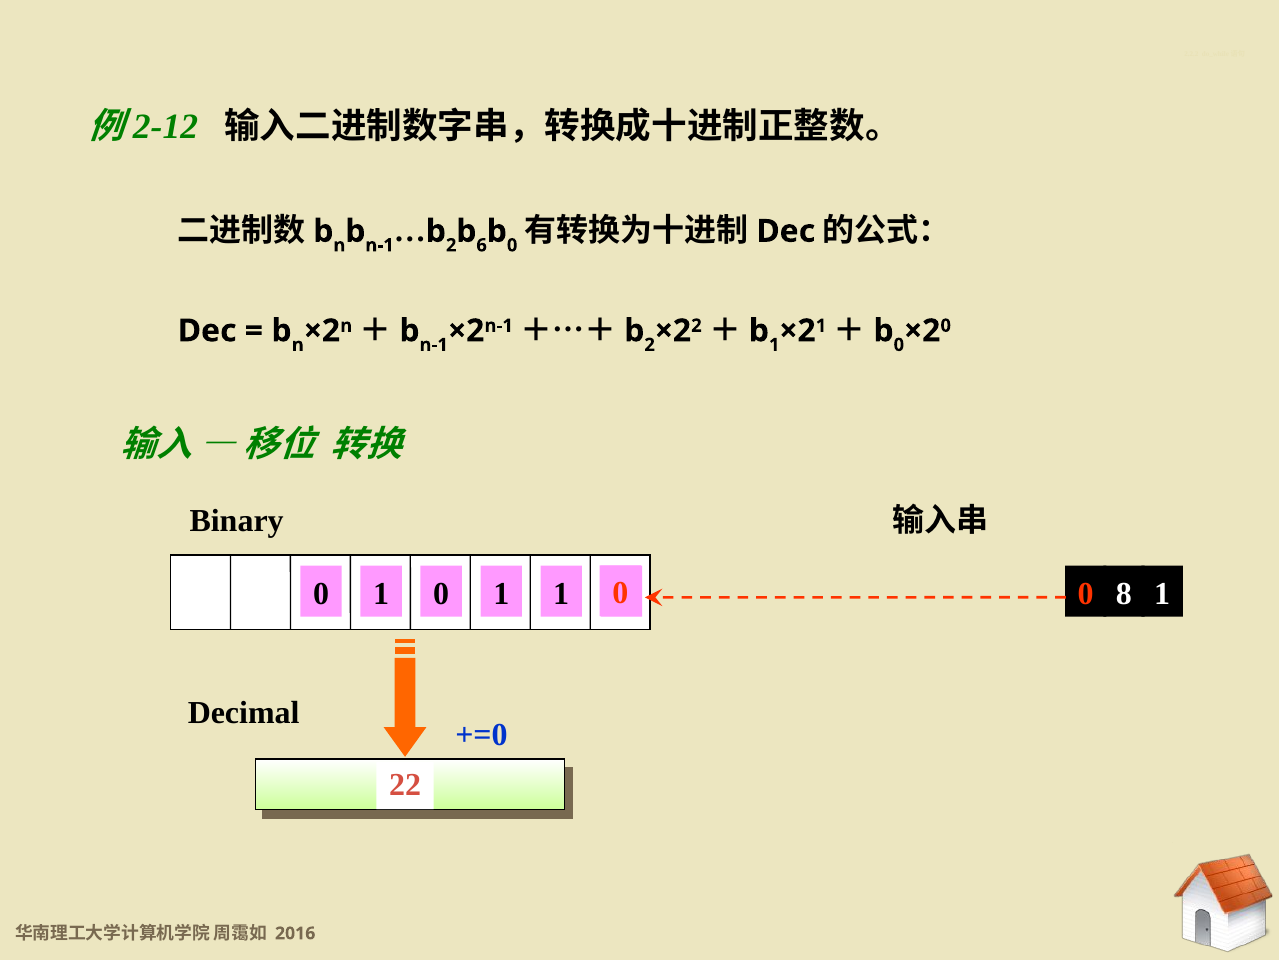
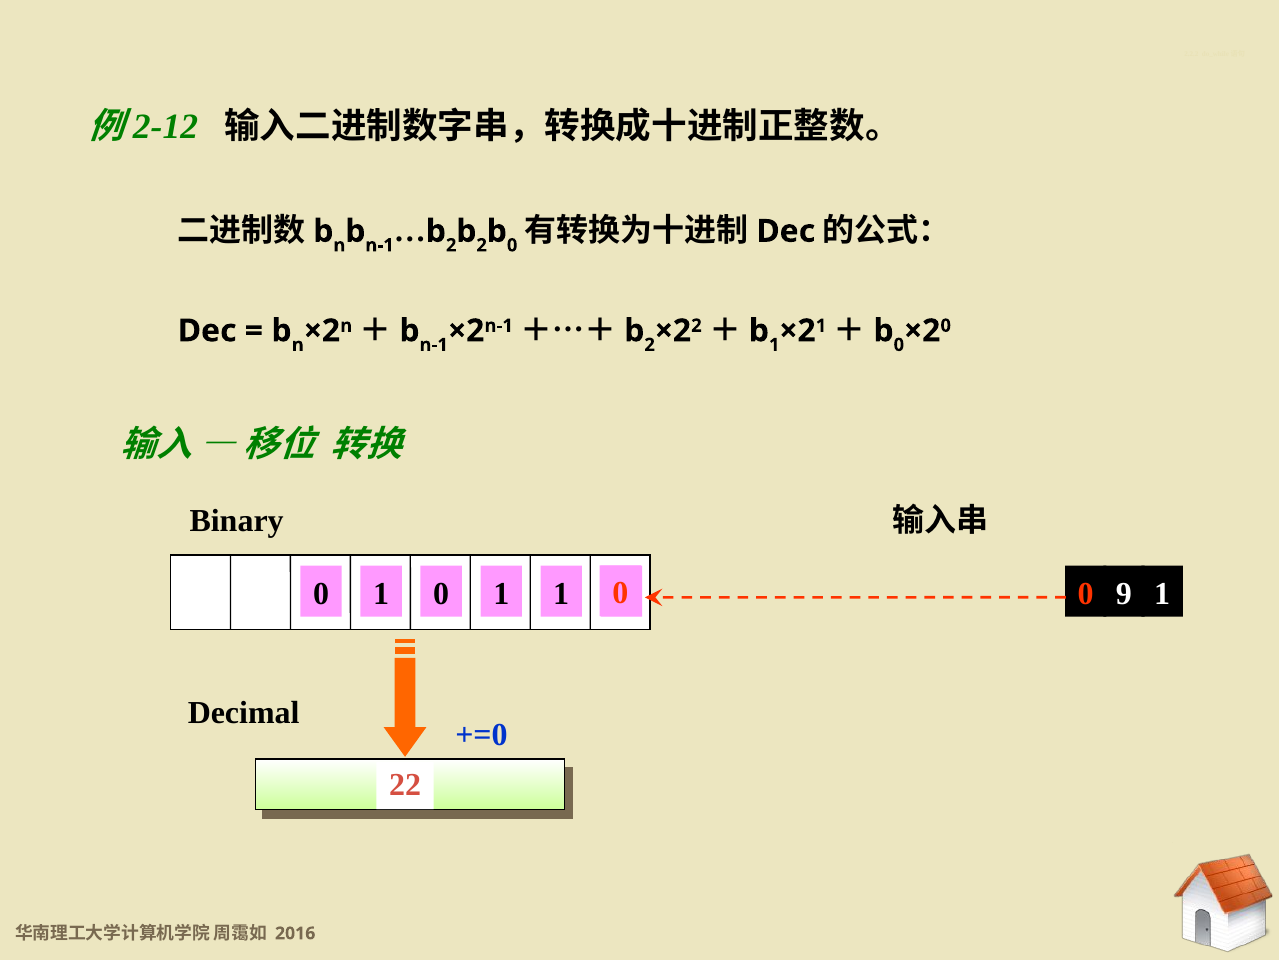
6 at (482, 245): 6 -> 2
8: 8 -> 9
